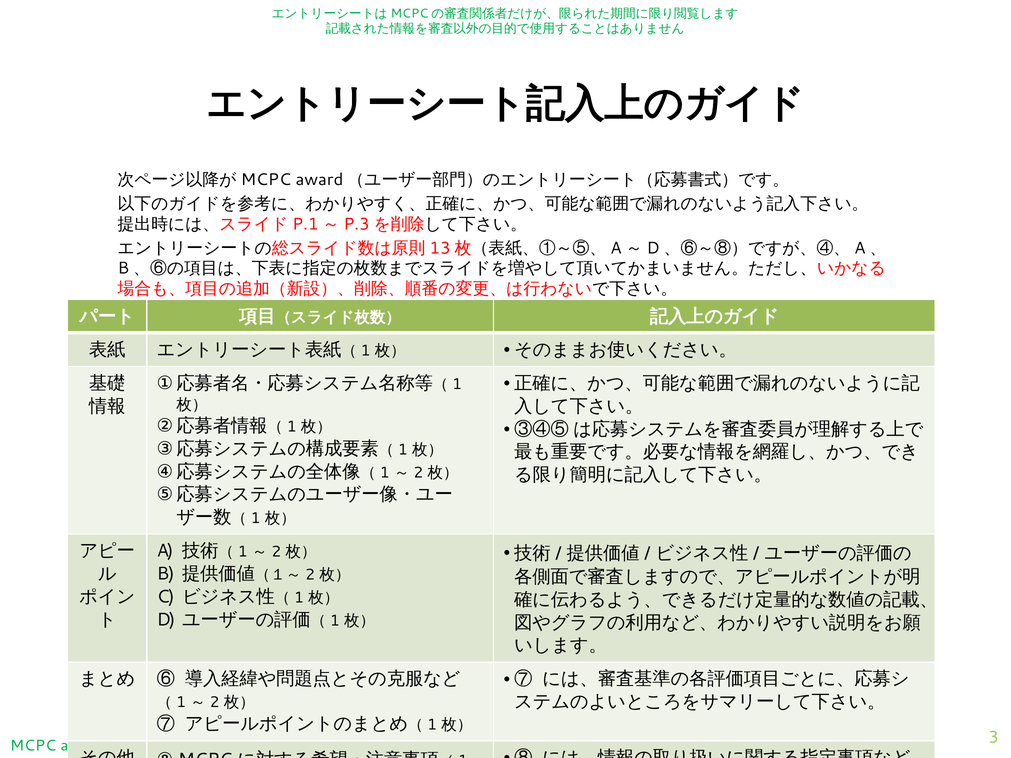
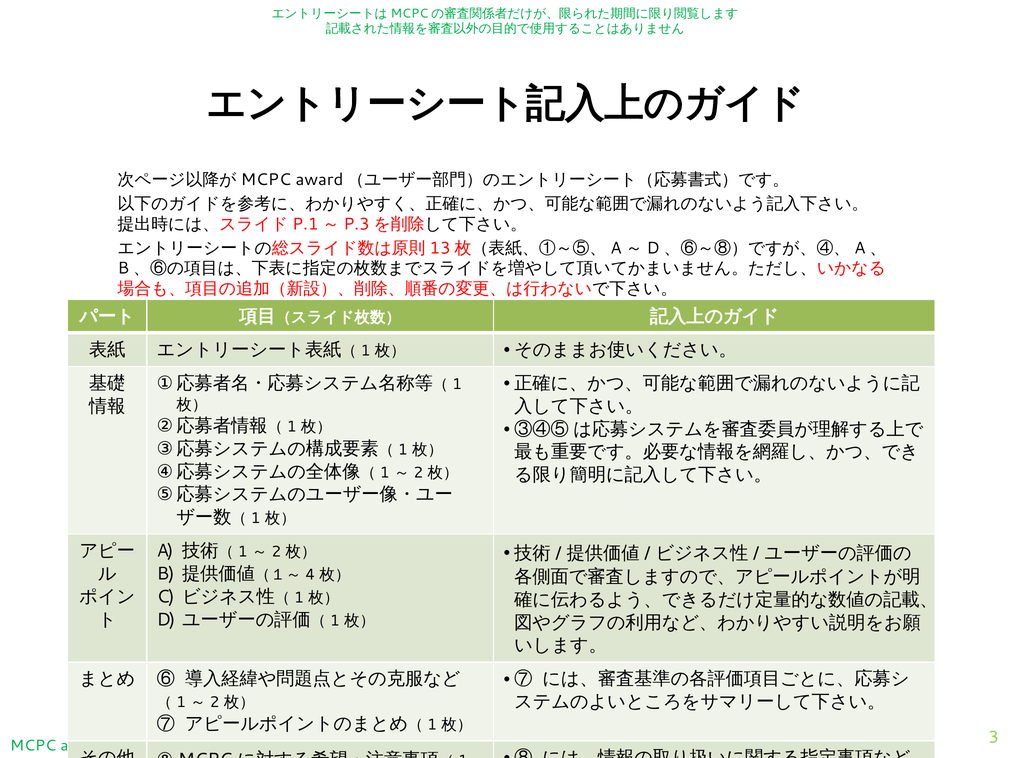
2 at (310, 575): 2 -> 4
